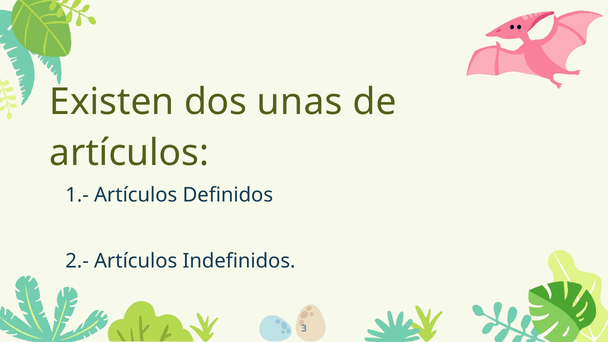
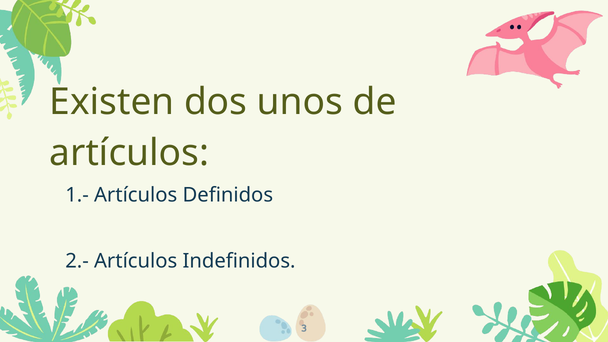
unas: unas -> unos
